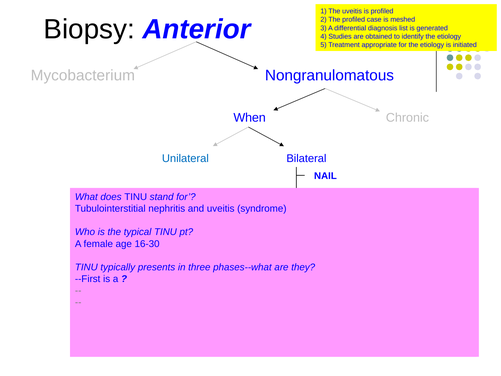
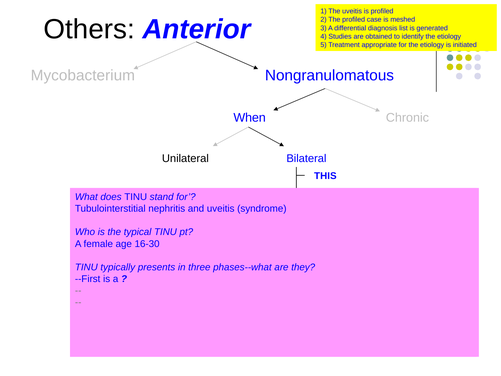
Biopsy: Biopsy -> Others
Unilateral colour: blue -> black
NAIL at (325, 176): NAIL -> THIS
